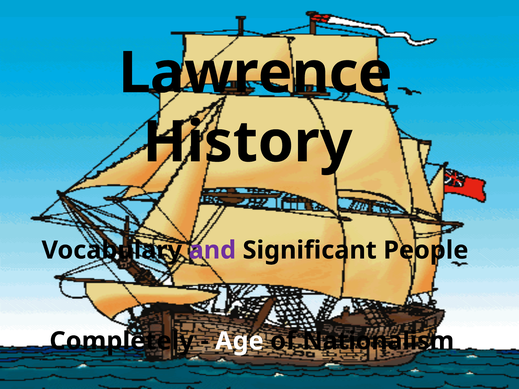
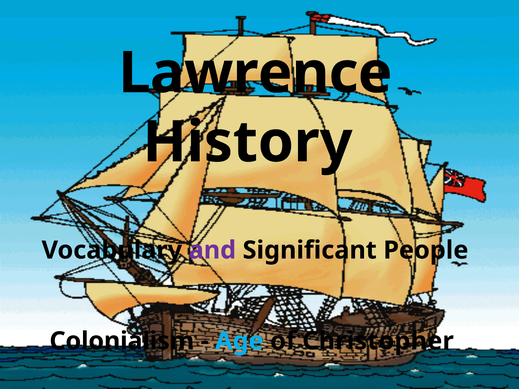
Completely: Completely -> Colonialism
Age colour: white -> light blue
Nationalism: Nationalism -> Christopher
